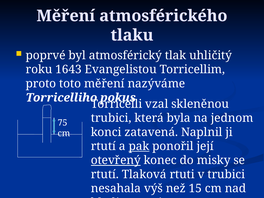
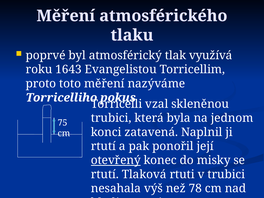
uhličitý: uhličitý -> využívá
pak underline: present -> none
15: 15 -> 78
